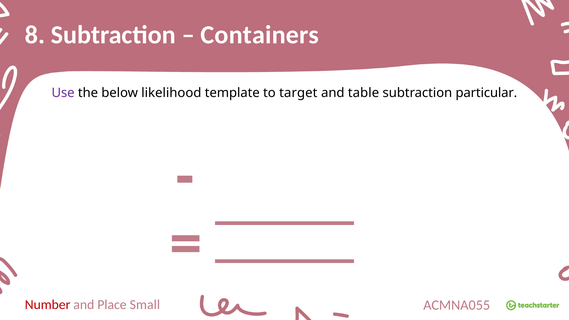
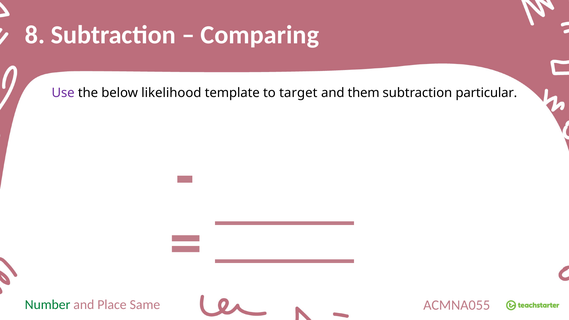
Containers: Containers -> Comparing
table: table -> them
Number colour: red -> green
Small: Small -> Same
